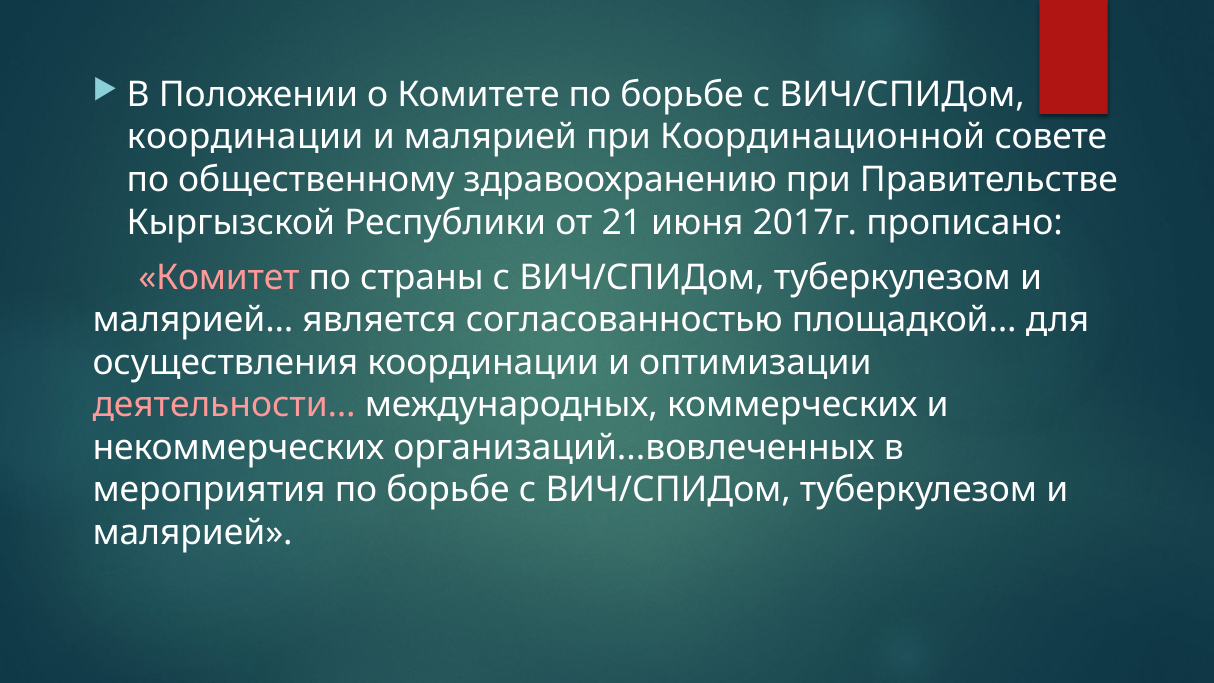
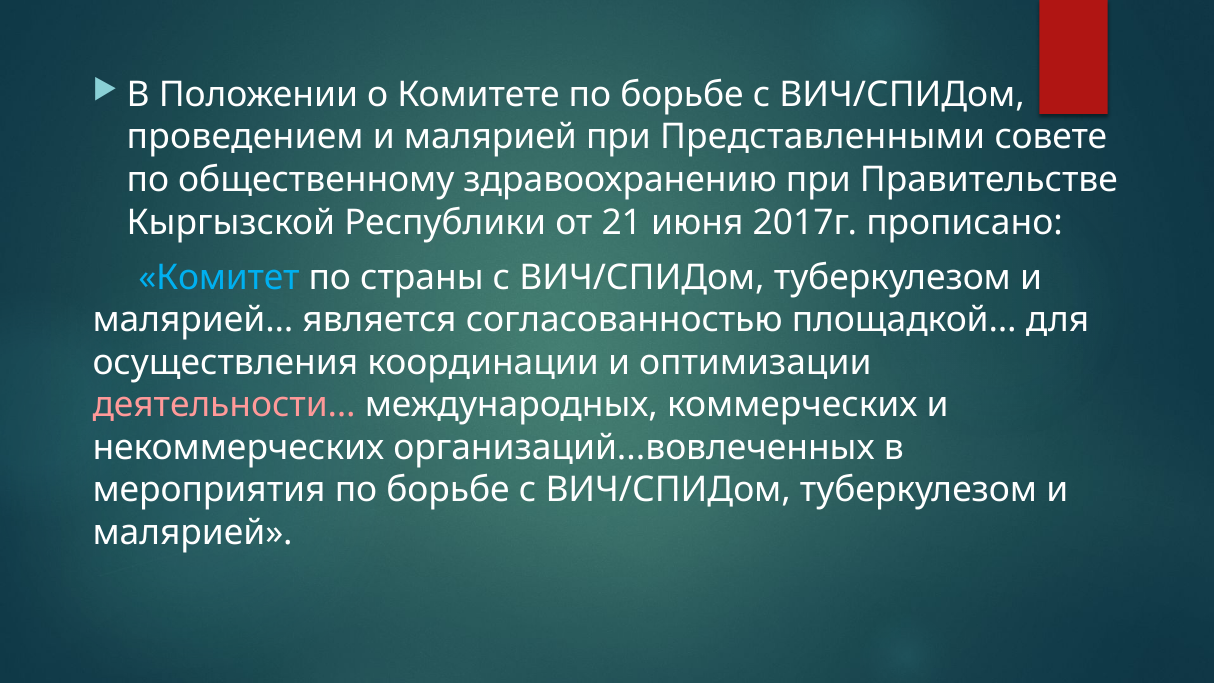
координации at (245, 137): координации -> проведением
Координационной: Координационной -> Представленными
Комитет colour: pink -> light blue
